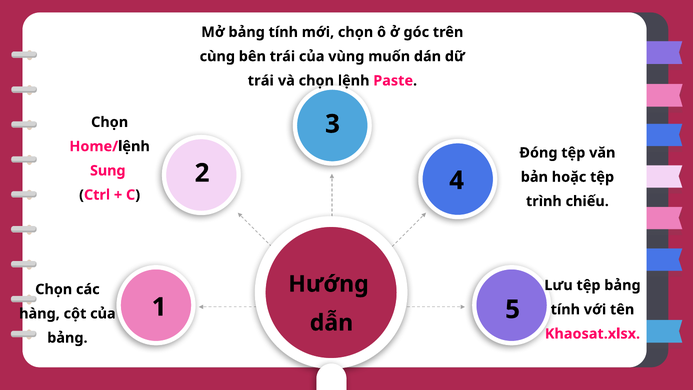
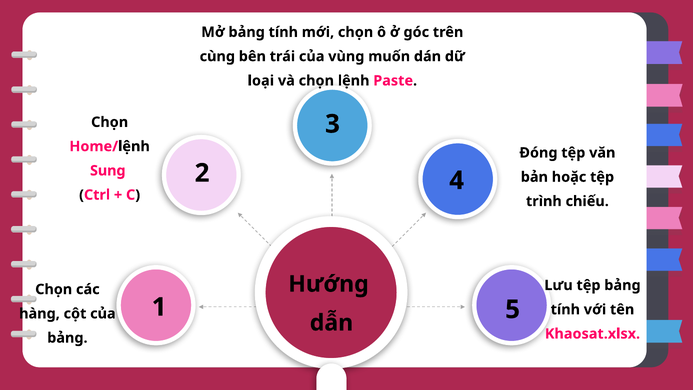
trái at (261, 81): trái -> loại
